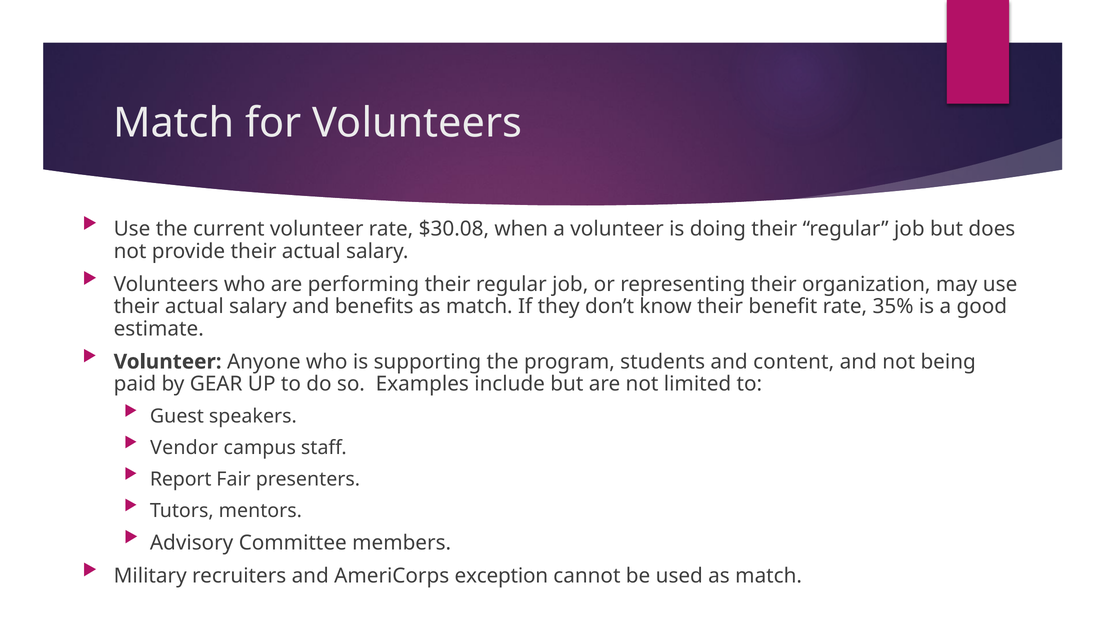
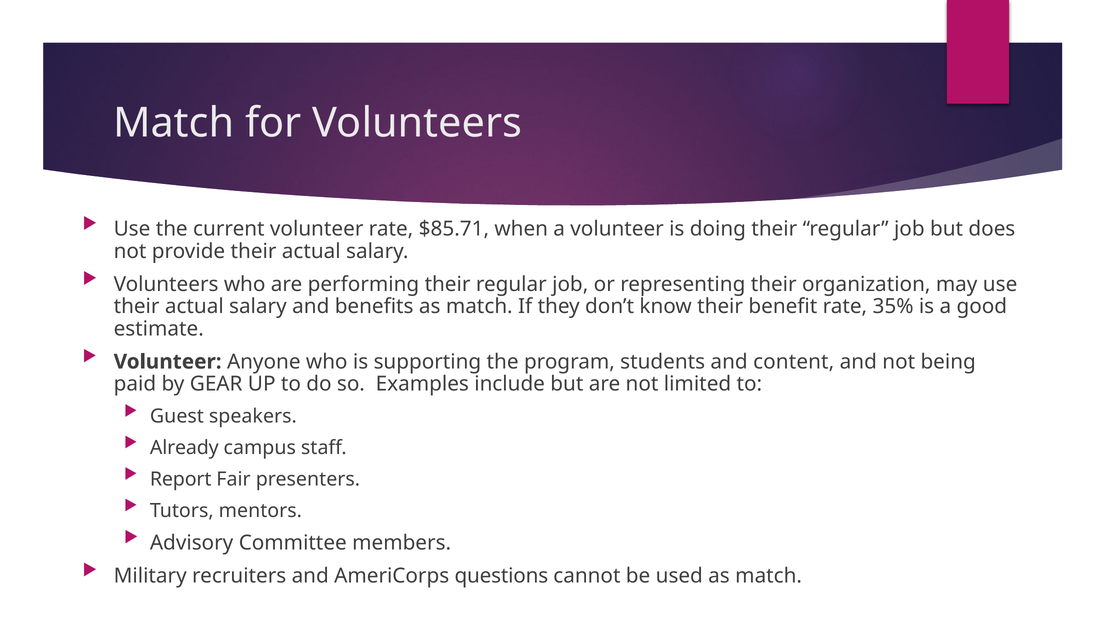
$30.08: $30.08 -> $85.71
Vendor: Vendor -> Already
exception: exception -> questions
